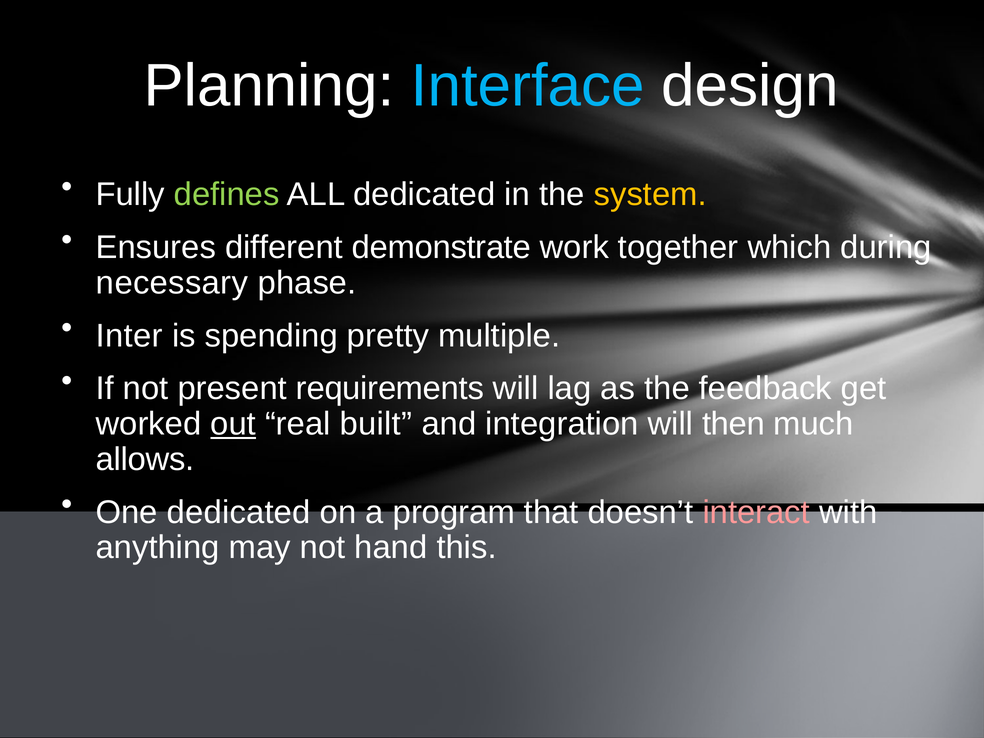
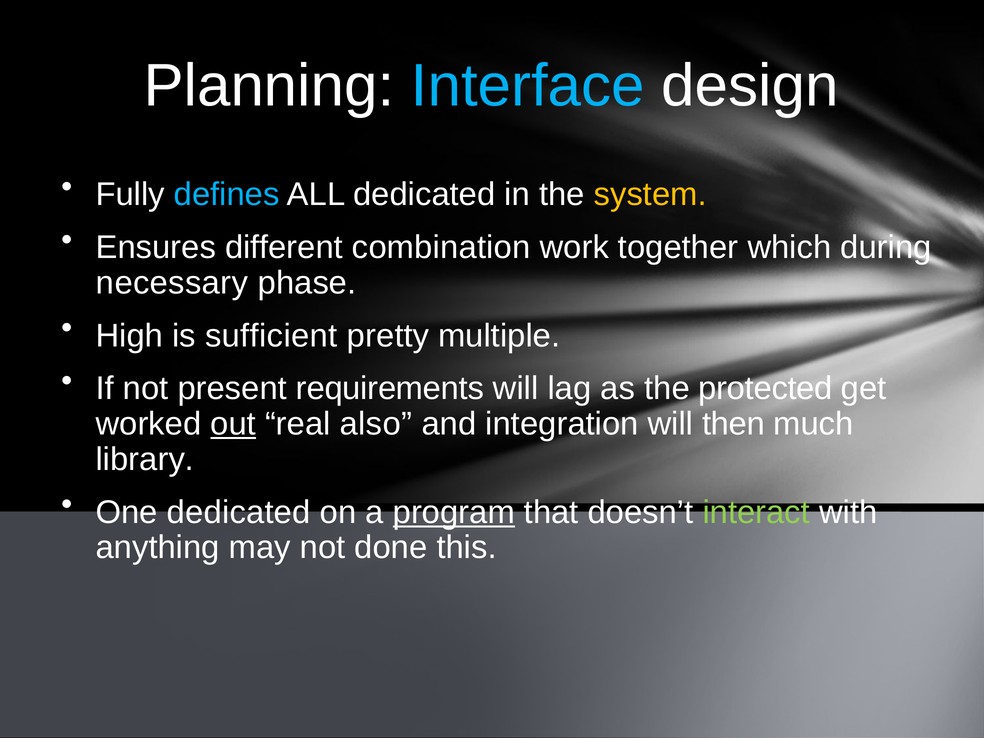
defines colour: light green -> light blue
demonstrate: demonstrate -> combination
Inter: Inter -> High
spending: spending -> sufficient
feedback: feedback -> protected
built: built -> also
allows: allows -> library
program underline: none -> present
interact colour: pink -> light green
hand: hand -> done
